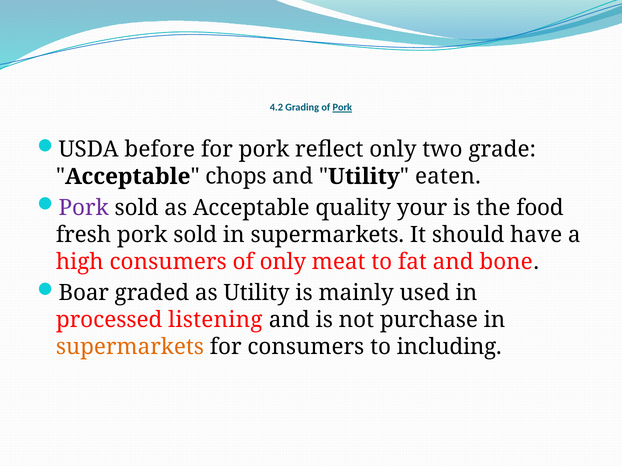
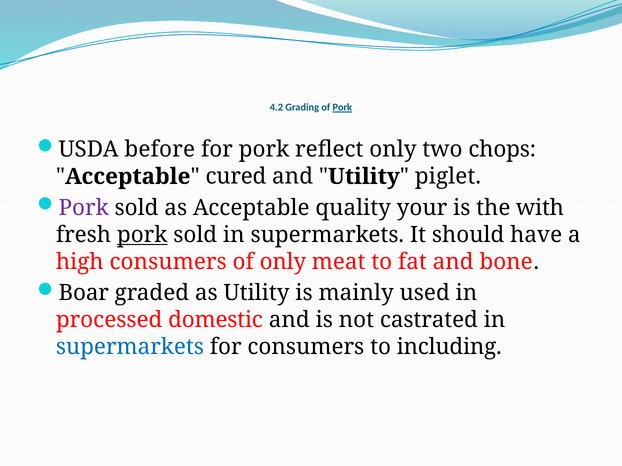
grade: grade -> chops
chops: chops -> cured
eaten: eaten -> piglet
food: food -> with
pork at (142, 235) underline: none -> present
listening: listening -> domestic
purchase: purchase -> castrated
supermarkets at (130, 347) colour: orange -> blue
